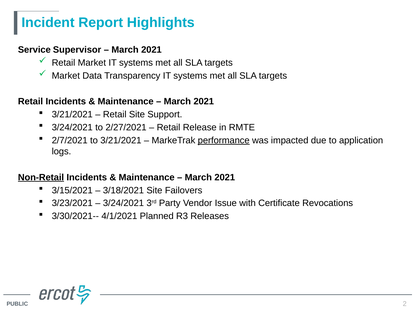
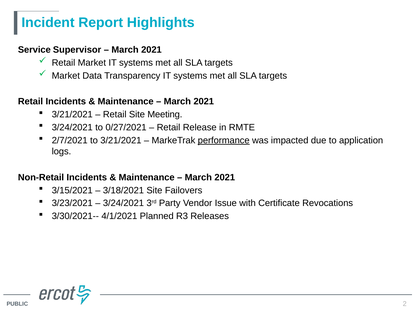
Support: Support -> Meeting
2/27/2021: 2/27/2021 -> 0/27/2021
Non-Retail underline: present -> none
